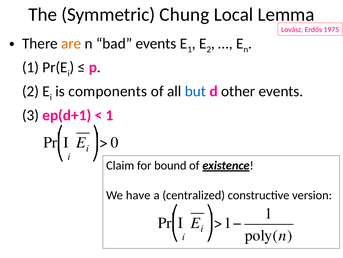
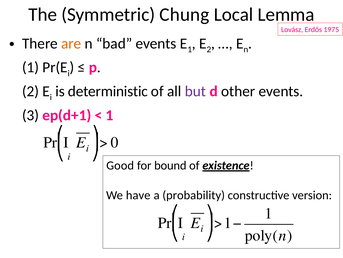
components: components -> deterministic
but colour: blue -> purple
Claim: Claim -> Good
centralized: centralized -> probability
